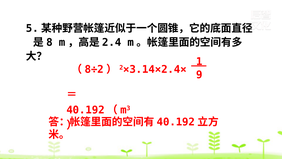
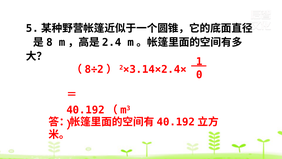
9: 9 -> 0
